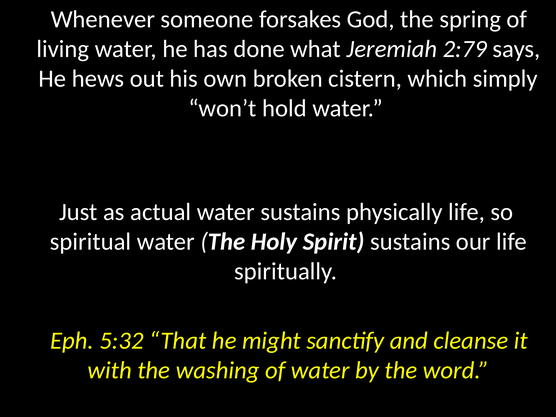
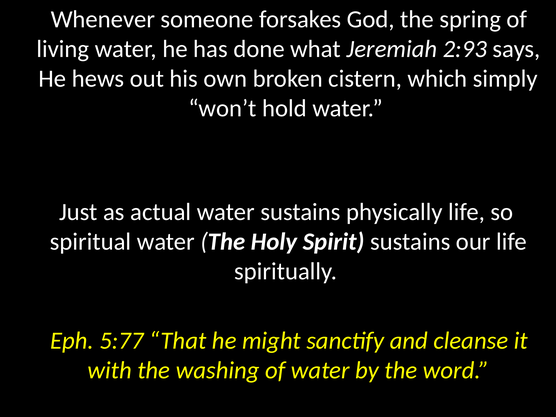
2:79: 2:79 -> 2:93
5:32: 5:32 -> 5:77
